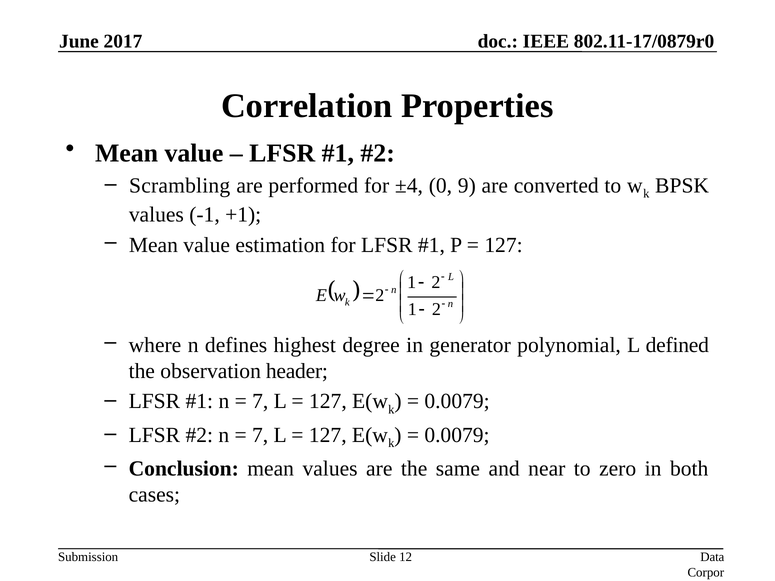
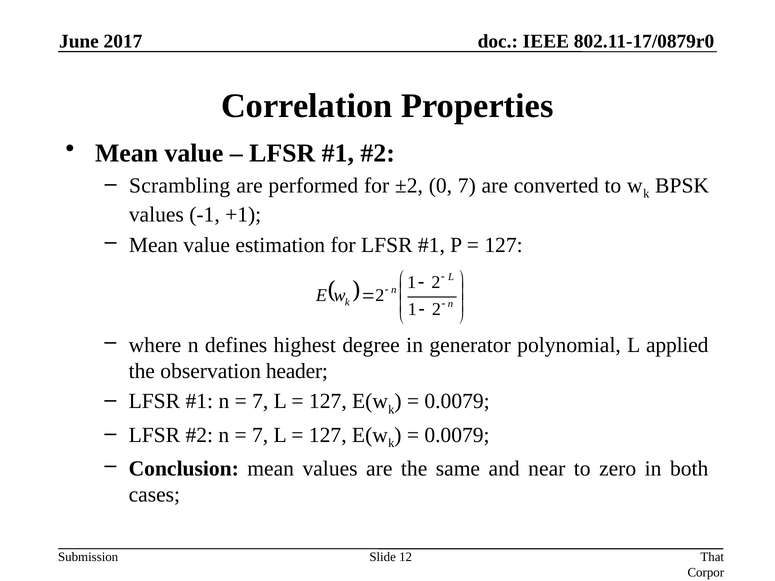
±4: ±4 -> ±2
0 9: 9 -> 7
defined: defined -> applied
Data: Data -> That
